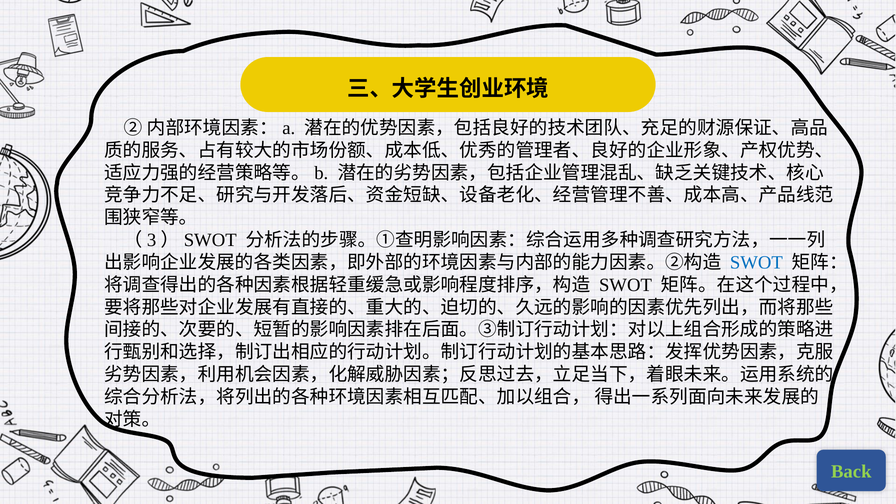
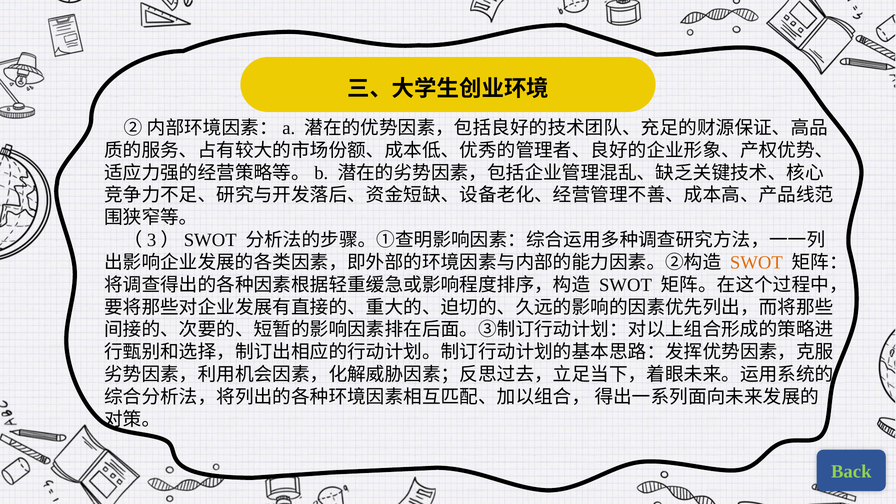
SWOT at (756, 263) colour: blue -> orange
